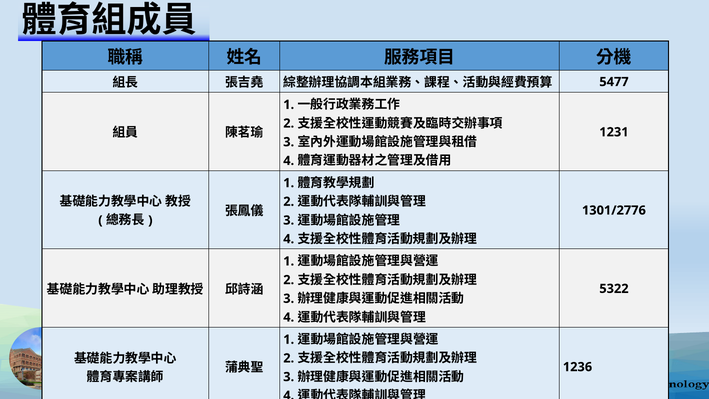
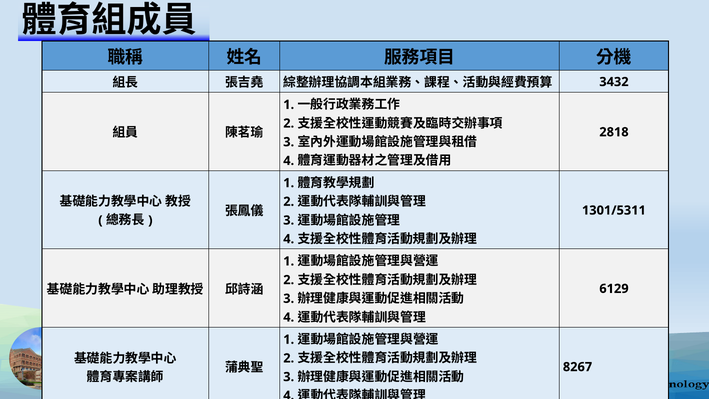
5477: 5477 -> 3432
1231: 1231 -> 2818
1301/2776: 1301/2776 -> 1301/5311
5322: 5322 -> 6129
1236: 1236 -> 8267
